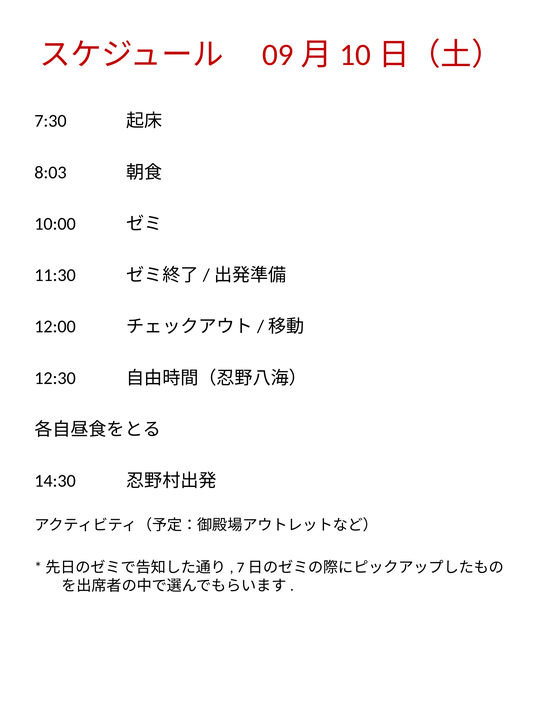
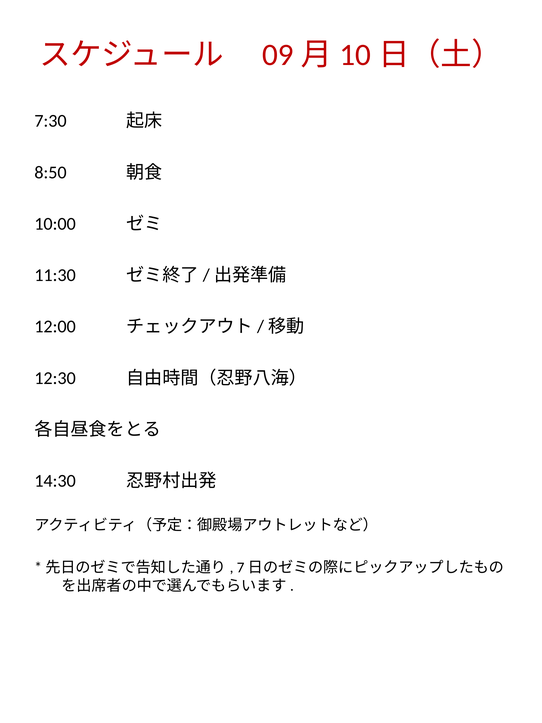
8:03: 8:03 -> 8:50
